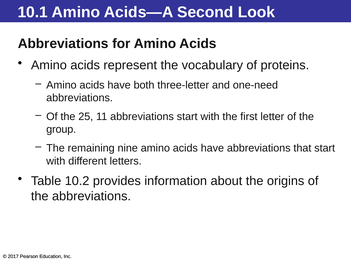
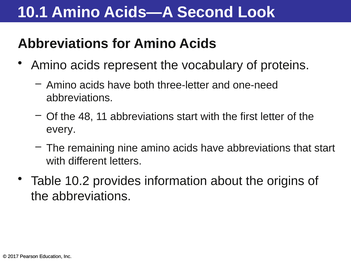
25: 25 -> 48
group: group -> every
